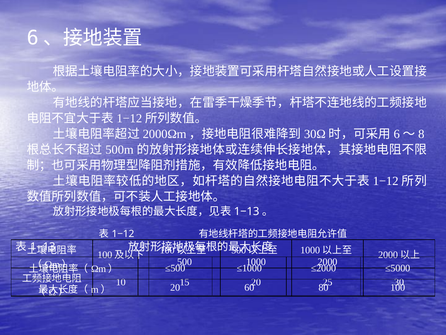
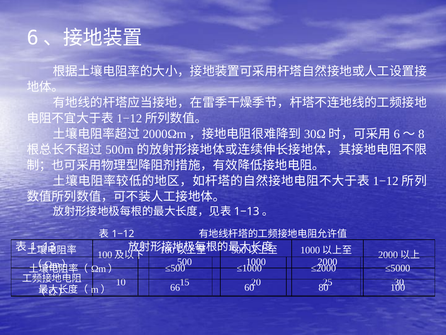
20 at (175, 287): 20 -> 66
